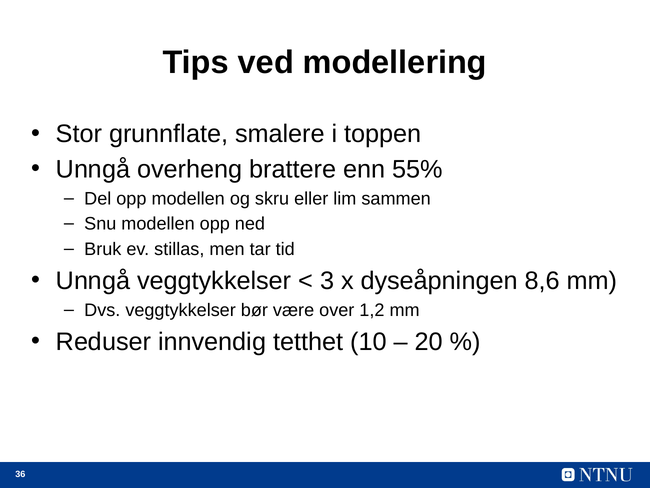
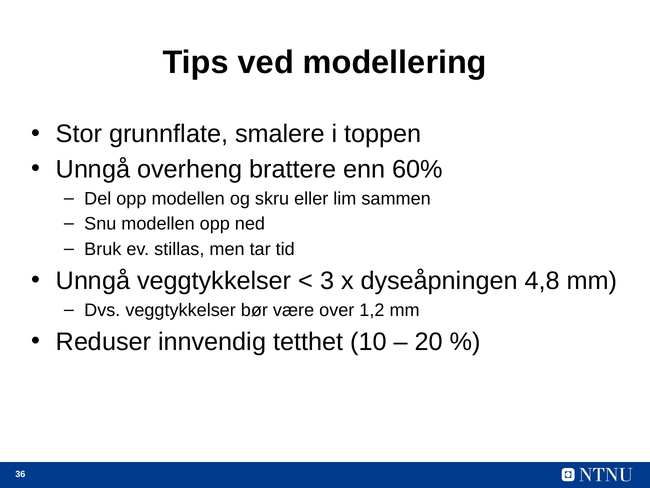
55%: 55% -> 60%
8,6: 8,6 -> 4,8
